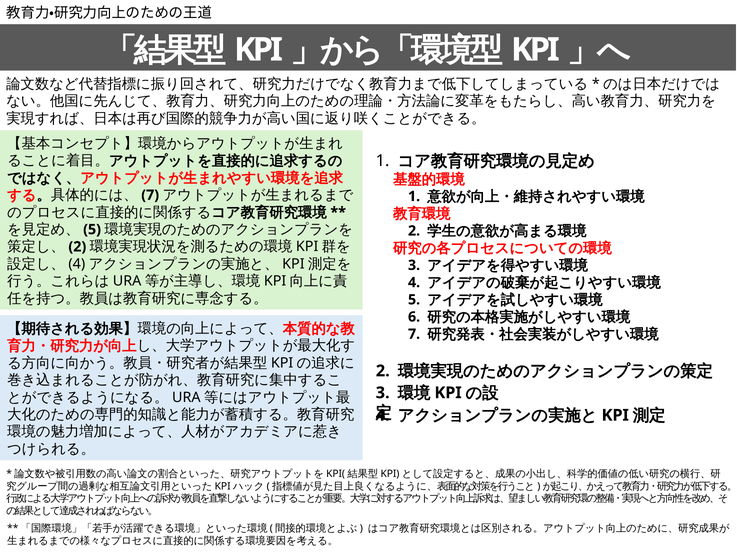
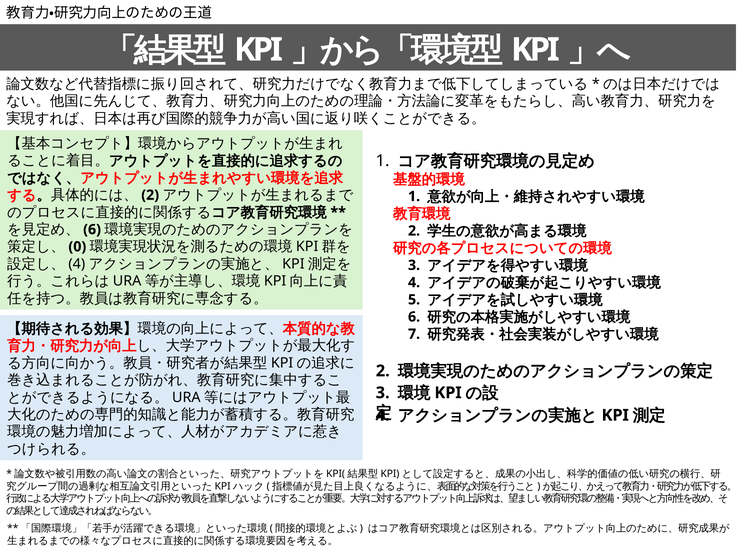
7 at (150, 195): 7 -> 2
5 at (92, 229): 5 -> 6
2 at (77, 247): 2 -> 0
